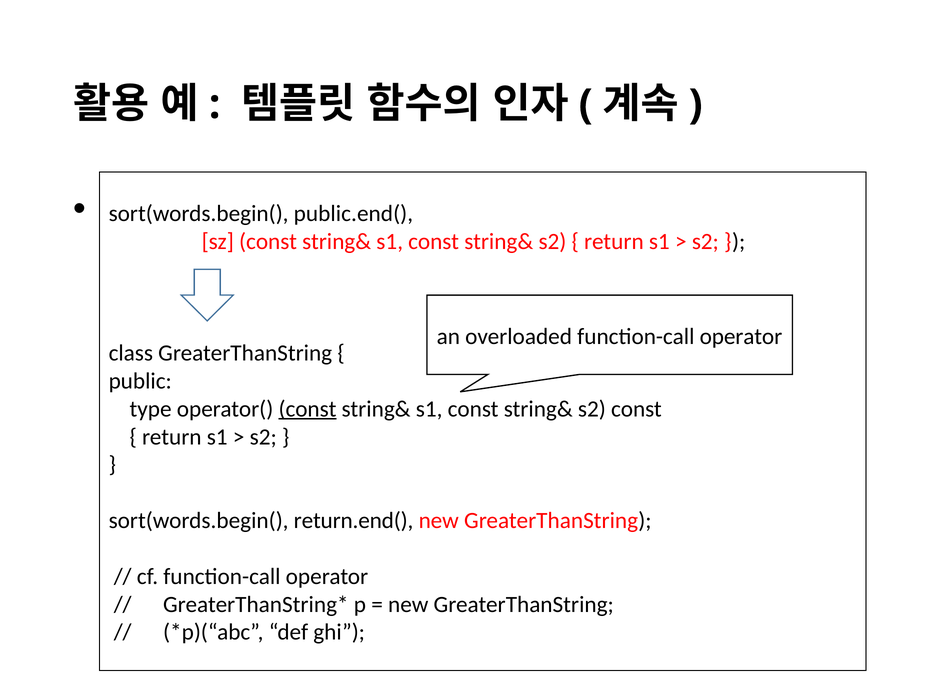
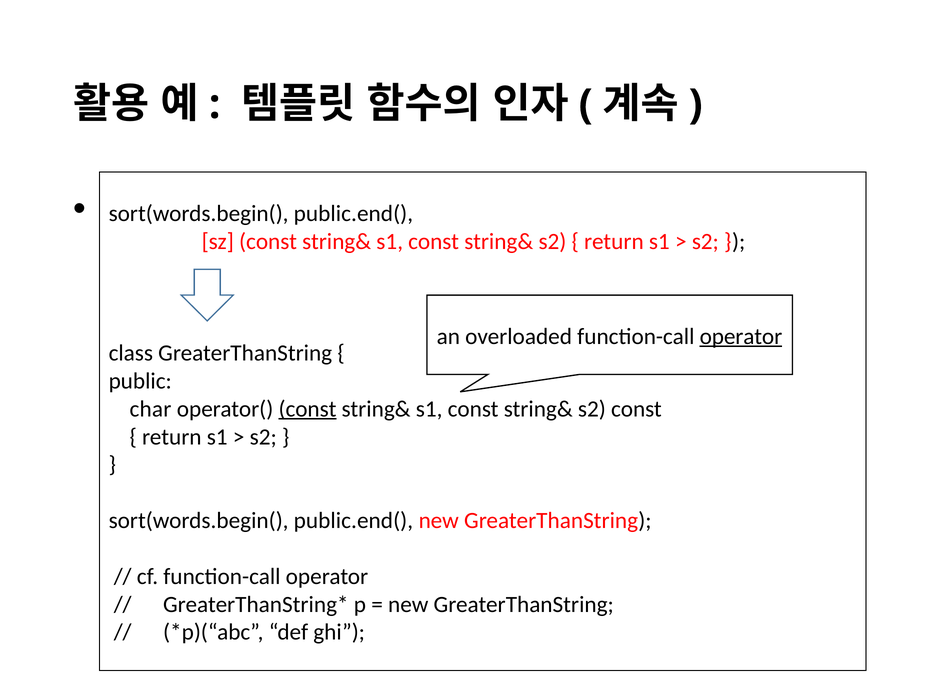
operator at (741, 336) underline: none -> present
type: type -> char
return.end( at (354, 520): return.end( -> public.end(
